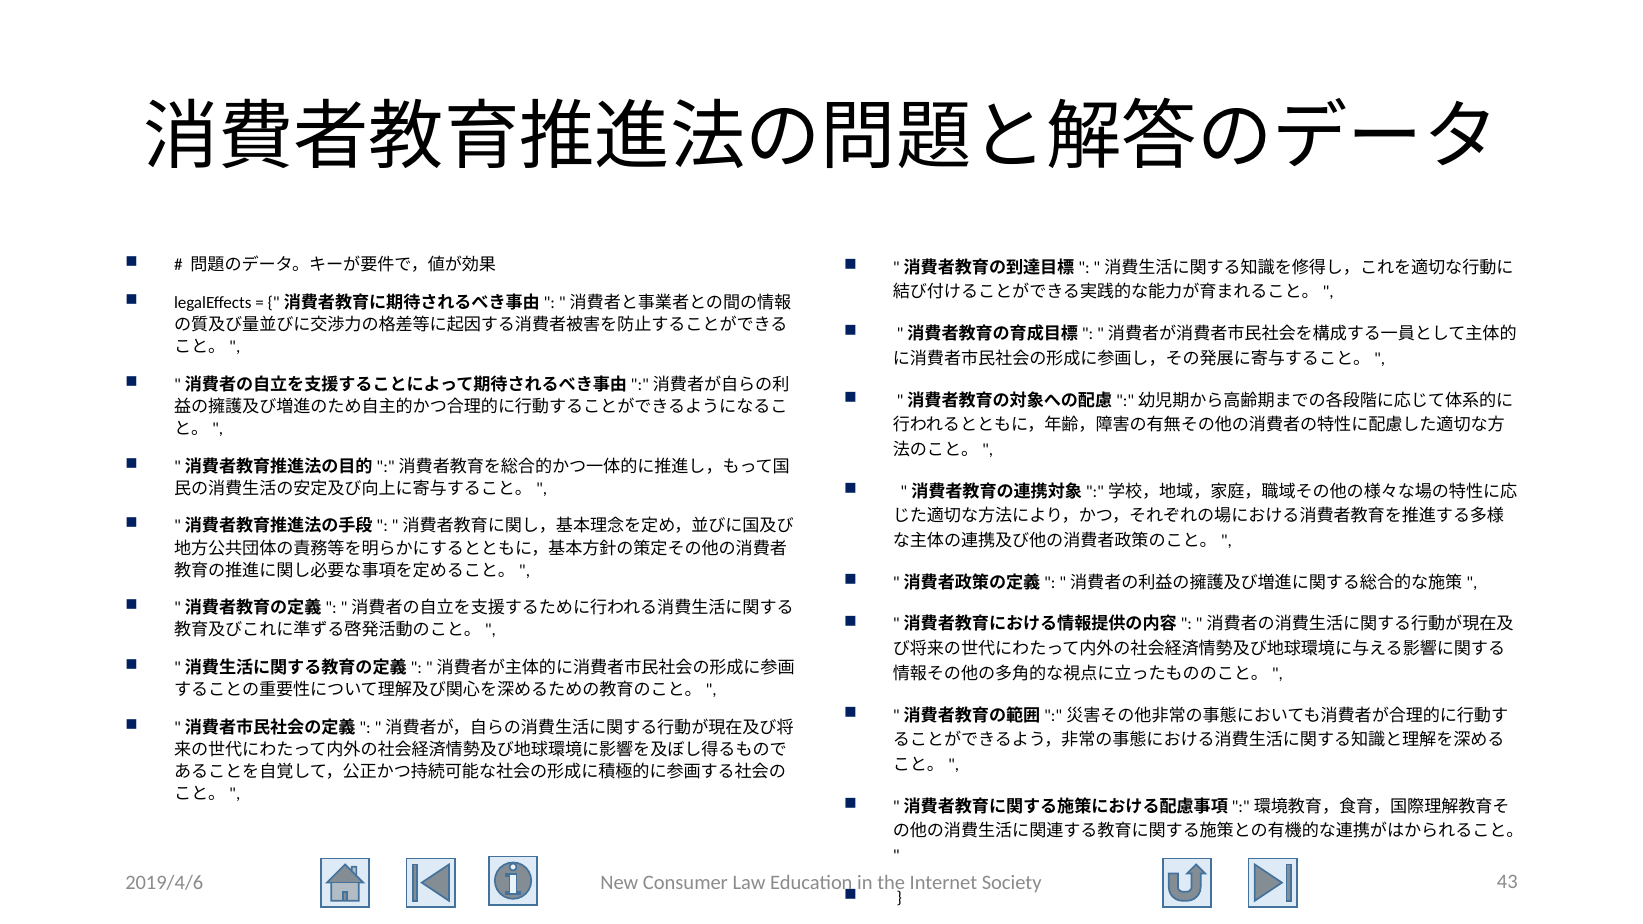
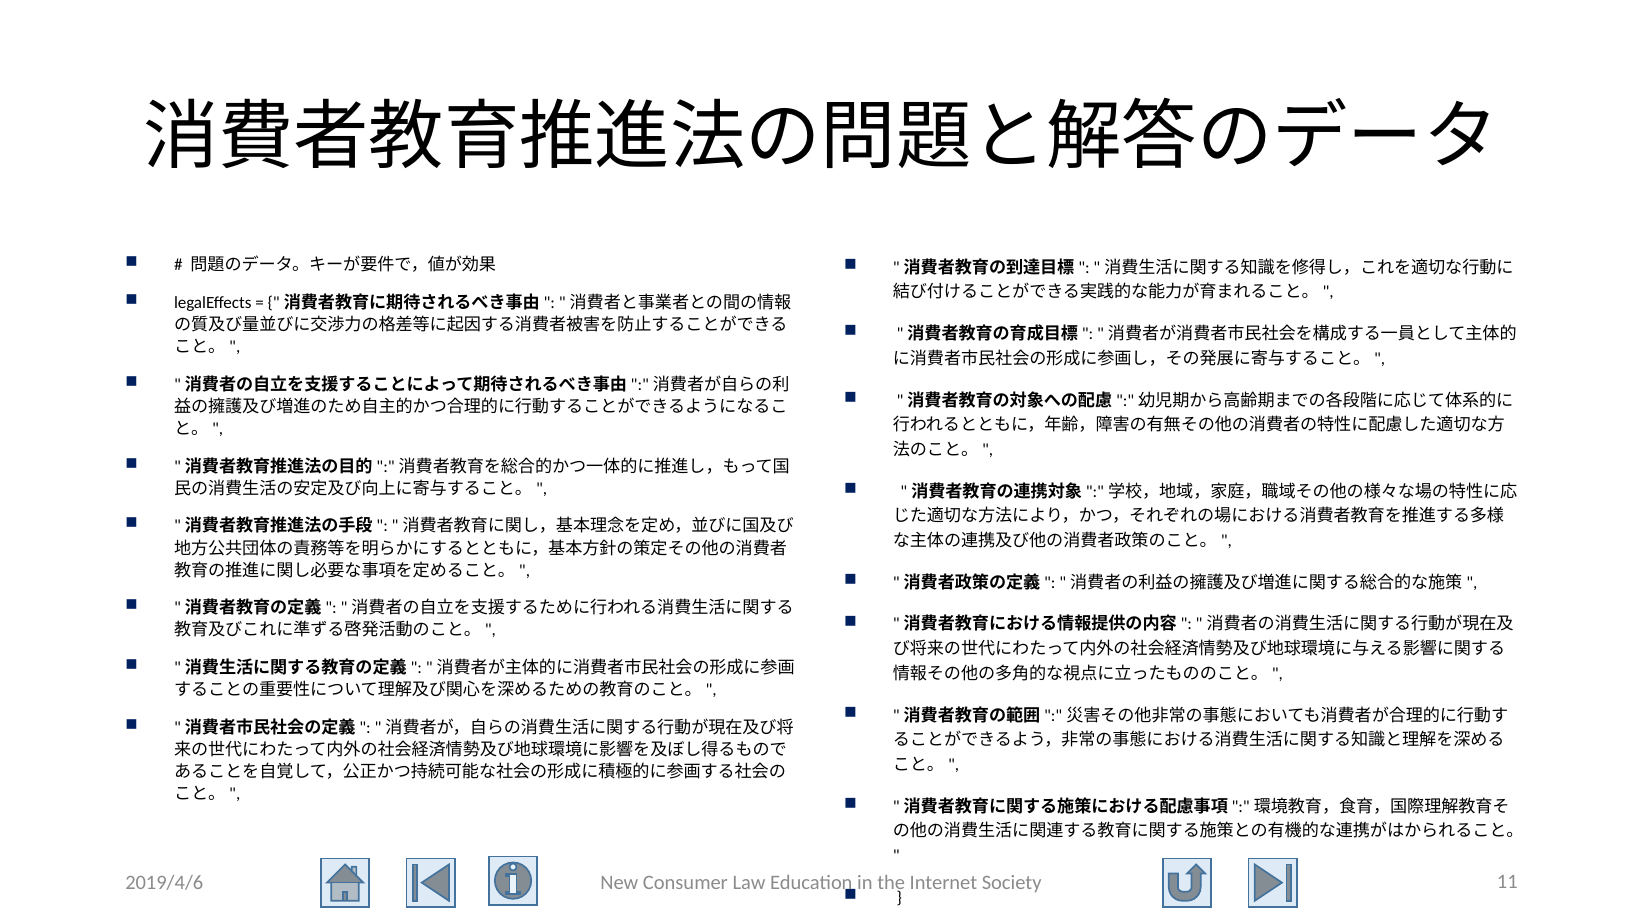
43: 43 -> 11
